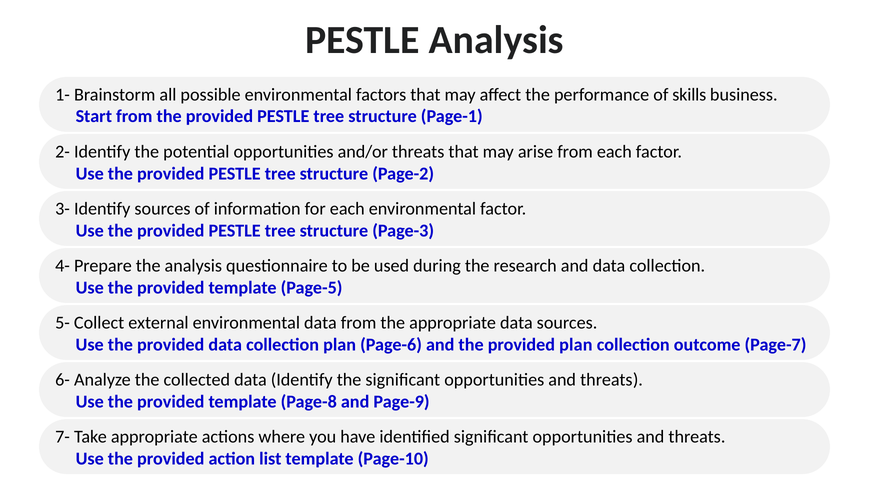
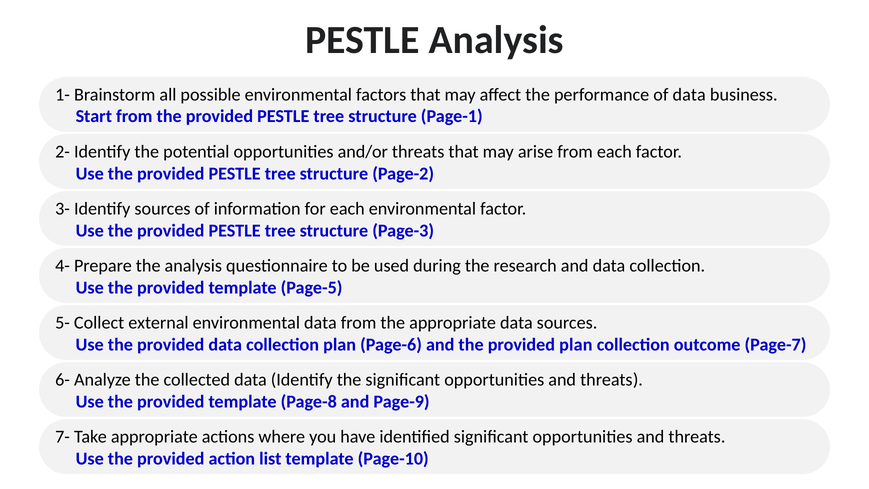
of skills: skills -> data
